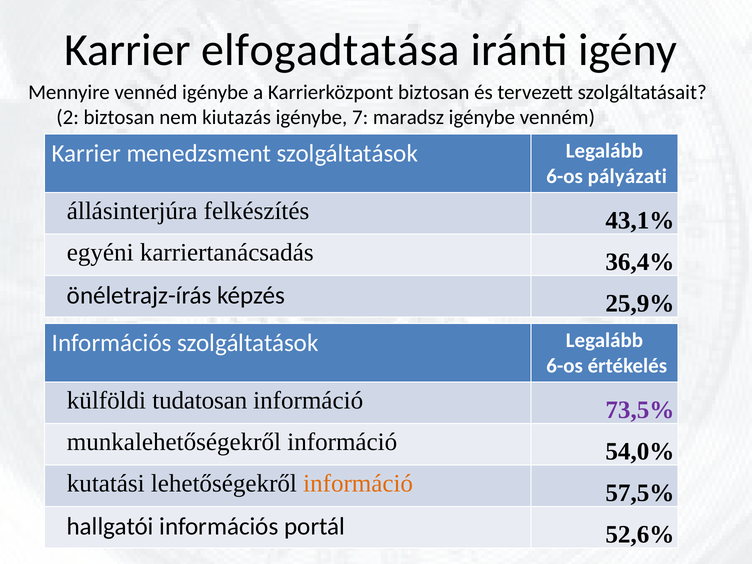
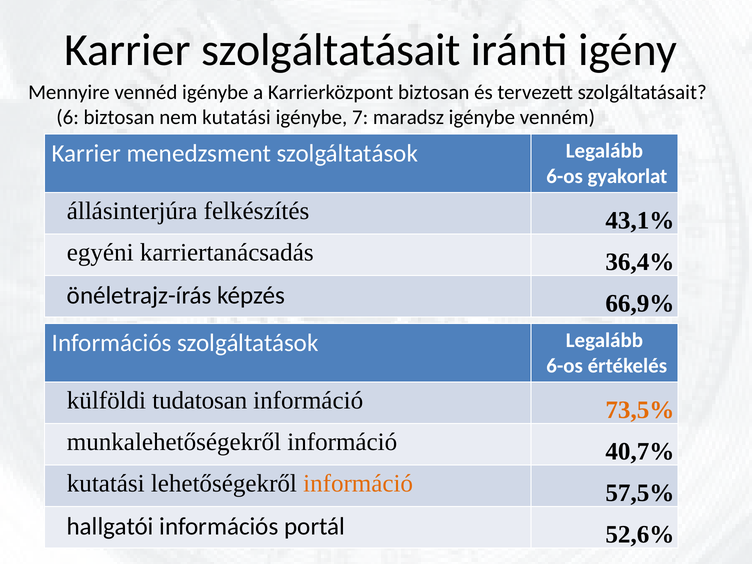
Karrier elfogadtatása: elfogadtatása -> szolgáltatásait
2: 2 -> 6
nem kiutazás: kiutazás -> kutatási
pályázati: pályázati -> gyakorlat
25,9%: 25,9% -> 66,9%
73,5% colour: purple -> orange
54,0%: 54,0% -> 40,7%
